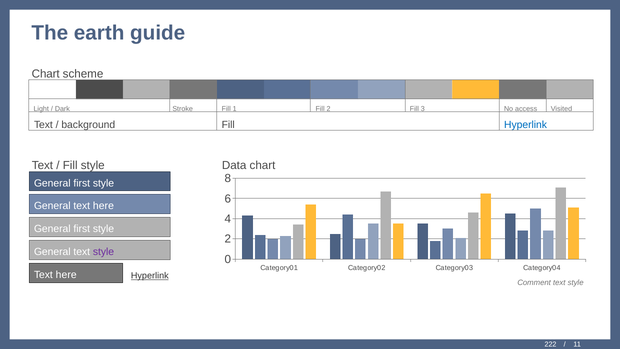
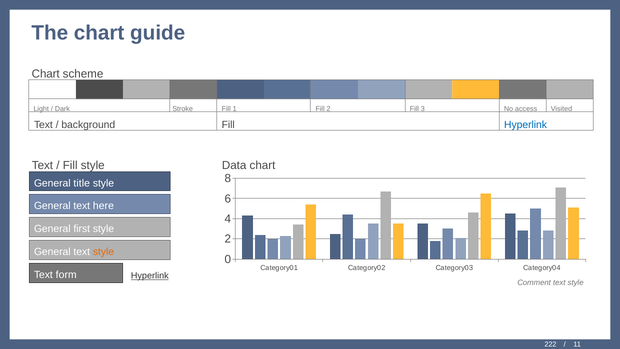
The earth: earth -> chart
first at (82, 183): first -> title
style at (103, 252) colour: purple -> orange
here at (66, 275): here -> form
